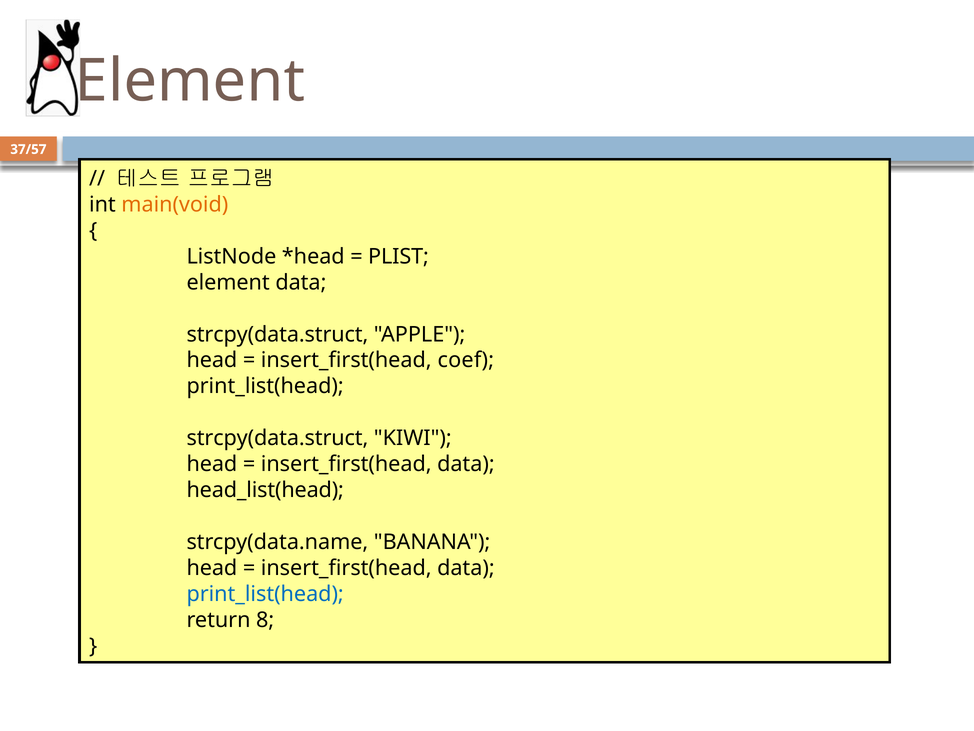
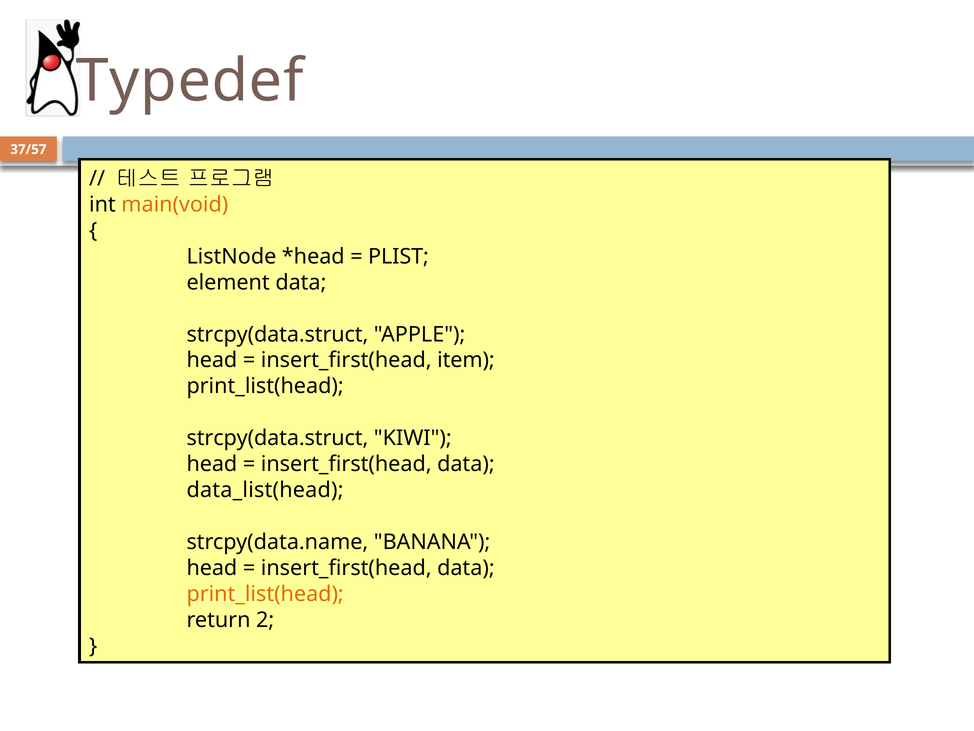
Element at (190, 81): Element -> Typedef
coef: coef -> item
head_list(head: head_list(head -> data_list(head
print_list(head at (265, 594) colour: blue -> orange
8: 8 -> 2
